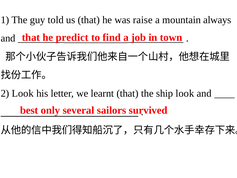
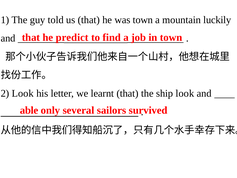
was raise: raise -> town
always: always -> luckily
best: best -> able
